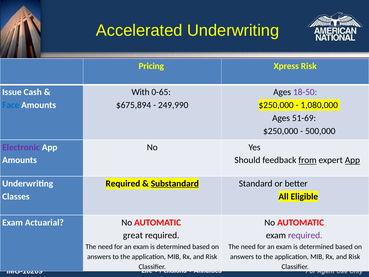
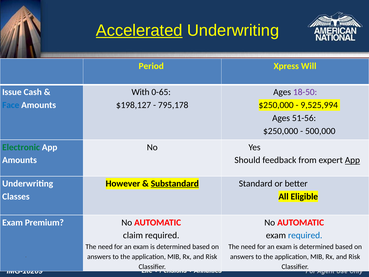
Accelerated underline: none -> present
Pricing: Pricing -> Period
Xpress Risk: Risk -> Will
$675,894: $675,894 -> $198,127
249,990: 249,990 -> 795,178
1,080,000: 1,080,000 -> 9,525,994
51-69: 51-69 -> 51-56
Electronic colour: purple -> green
from underline: present -> none
Required at (123, 183): Required -> However
Actuarial: Actuarial -> Premium
great: great -> claim
required at (305, 235) colour: purple -> blue
